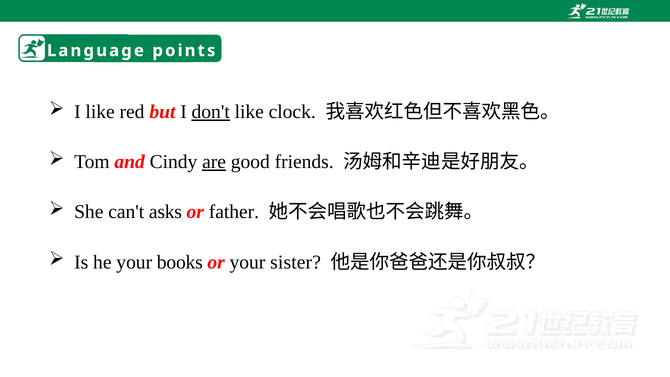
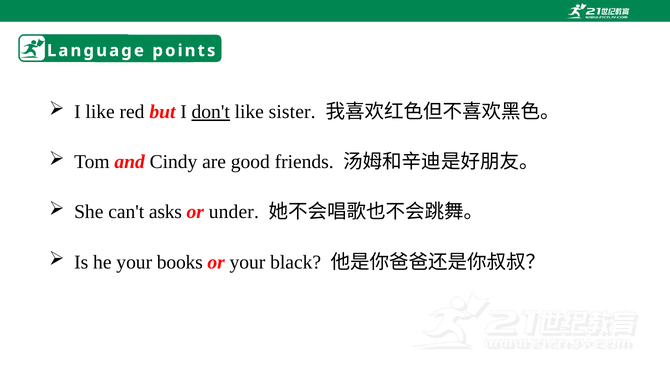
clock: clock -> sister
are underline: present -> none
father: father -> under
sister: sister -> black
